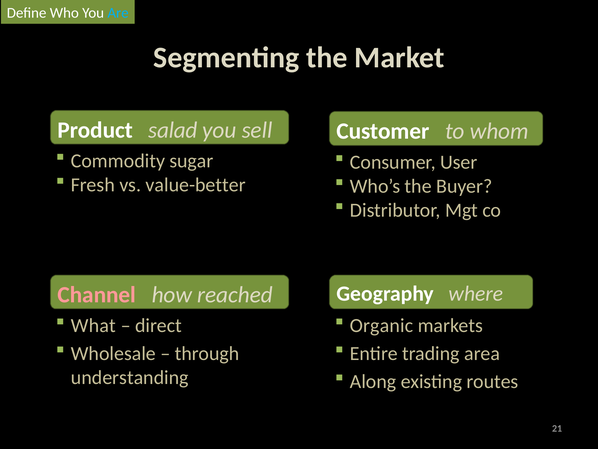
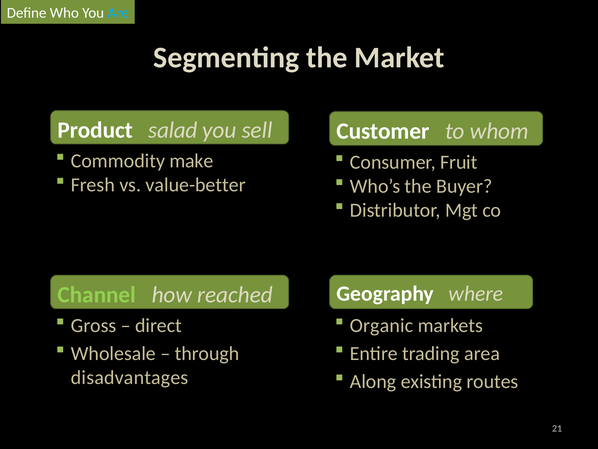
sugar: sugar -> make
User: User -> Fruit
Channel colour: pink -> light green
What: What -> Gross
understanding: understanding -> disadvantages
